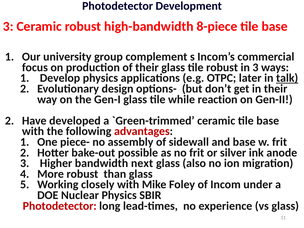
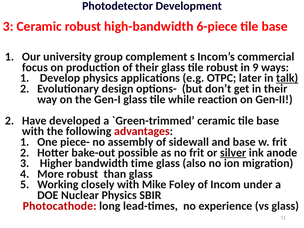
8-piece: 8-piece -> 6-piece
in 3: 3 -> 9
silver underline: none -> present
next: next -> time
Photodetector at (60, 206): Photodetector -> Photocathode
